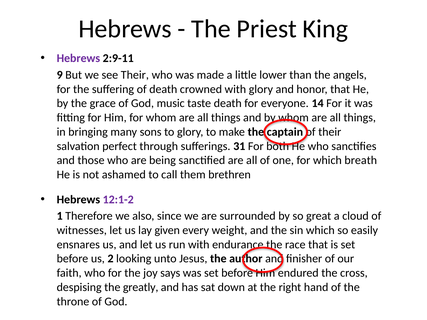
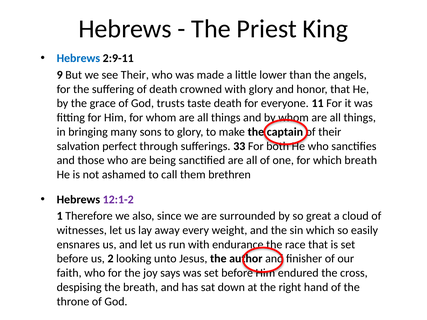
Hebrews at (78, 58) colour: purple -> blue
music: music -> trusts
14: 14 -> 11
31: 31 -> 33
given: given -> away
the greatly: greatly -> breath
